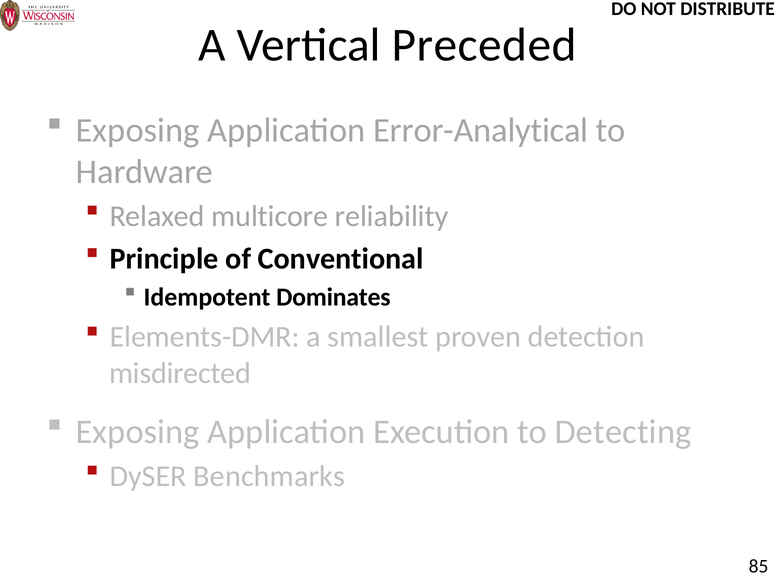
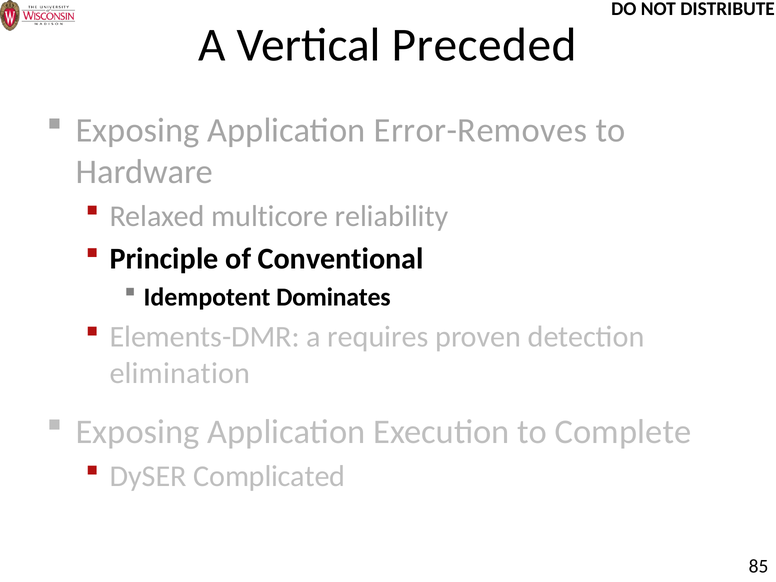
Error-Analytical: Error-Analytical -> Error-Removes
smallest: smallest -> requires
misdirected: misdirected -> elimination
Detecting: Detecting -> Complete
Benchmarks: Benchmarks -> Complicated
